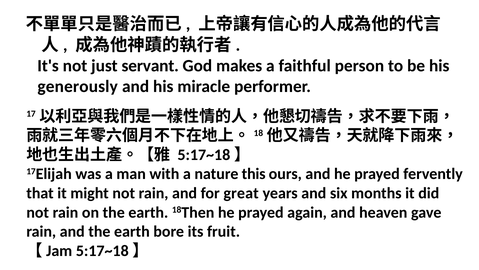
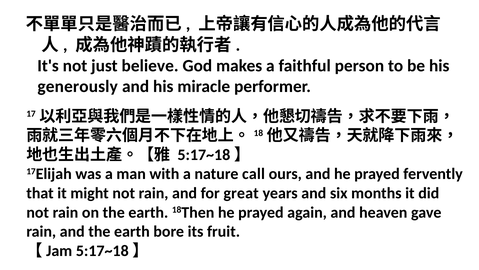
servant: servant -> believe
this: this -> call
